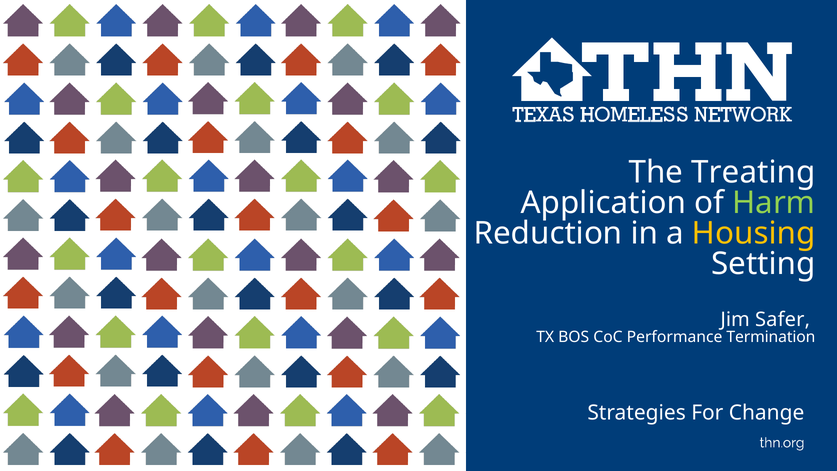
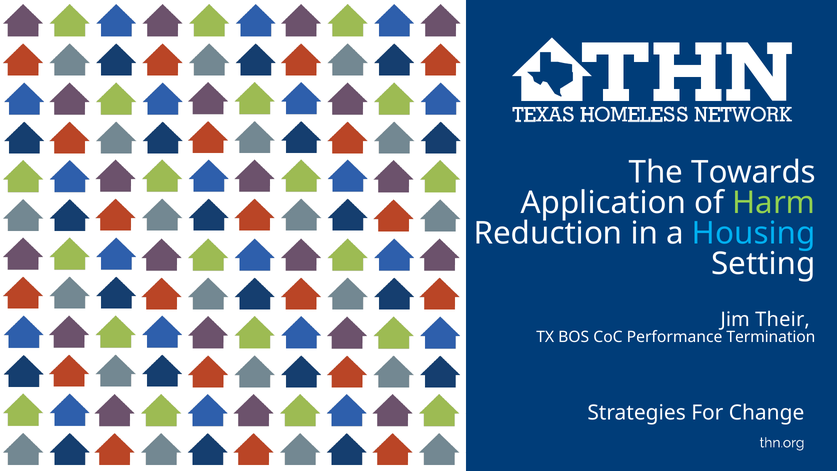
Treating: Treating -> Towards
Housing colour: yellow -> light blue
Safer: Safer -> Their
